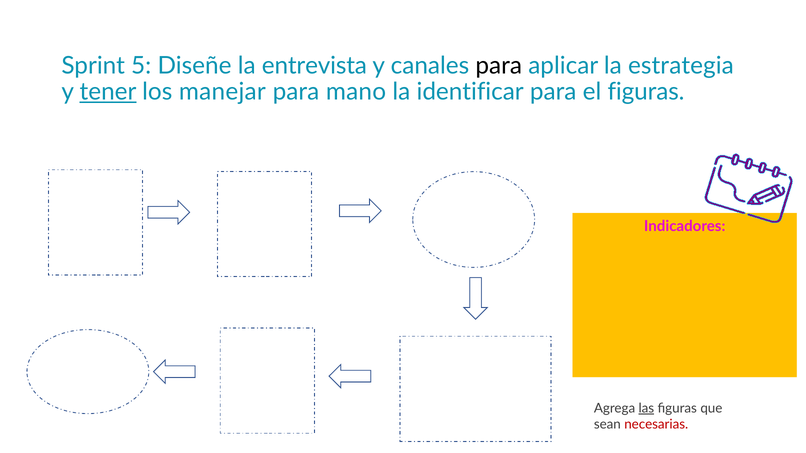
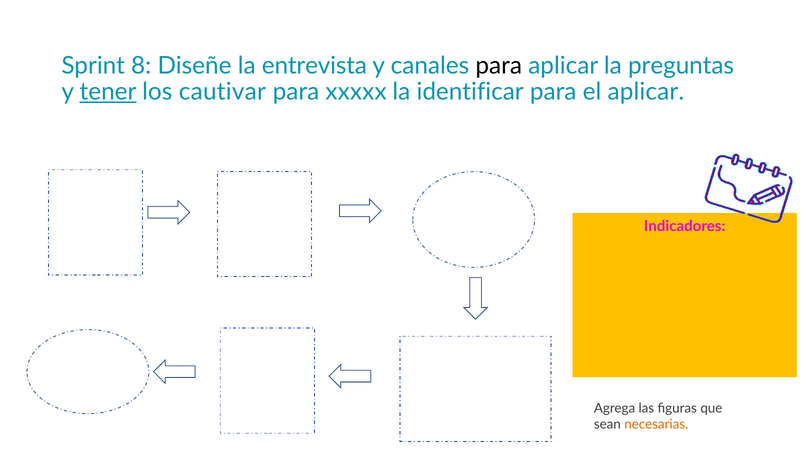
5: 5 -> 8
estrategia: estrategia -> preguntas
manejar: manejar -> cautivar
mano: mano -> xxxxx
el figuras: figuras -> aplicar
las underline: present -> none
necesarias colour: red -> orange
